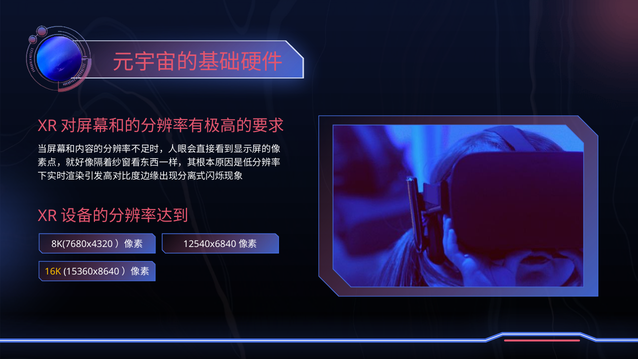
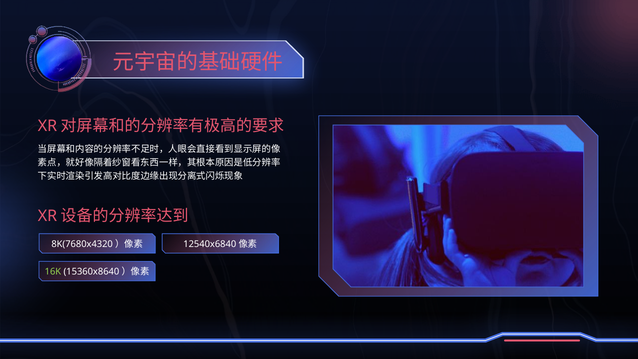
16K colour: yellow -> light green
